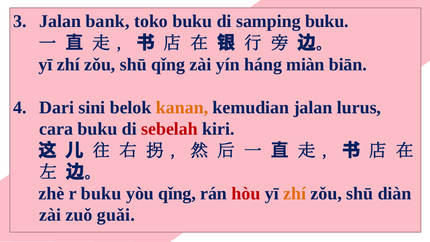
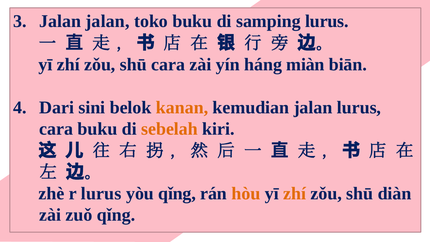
Jalan bank: bank -> jalan
samping buku: buku -> lurus
shū qǐng: qǐng -> cara
sebelah colour: red -> orange
r buku: buku -> lurus
hòu colour: red -> orange
zuǒ guǎi: guǎi -> qǐng
